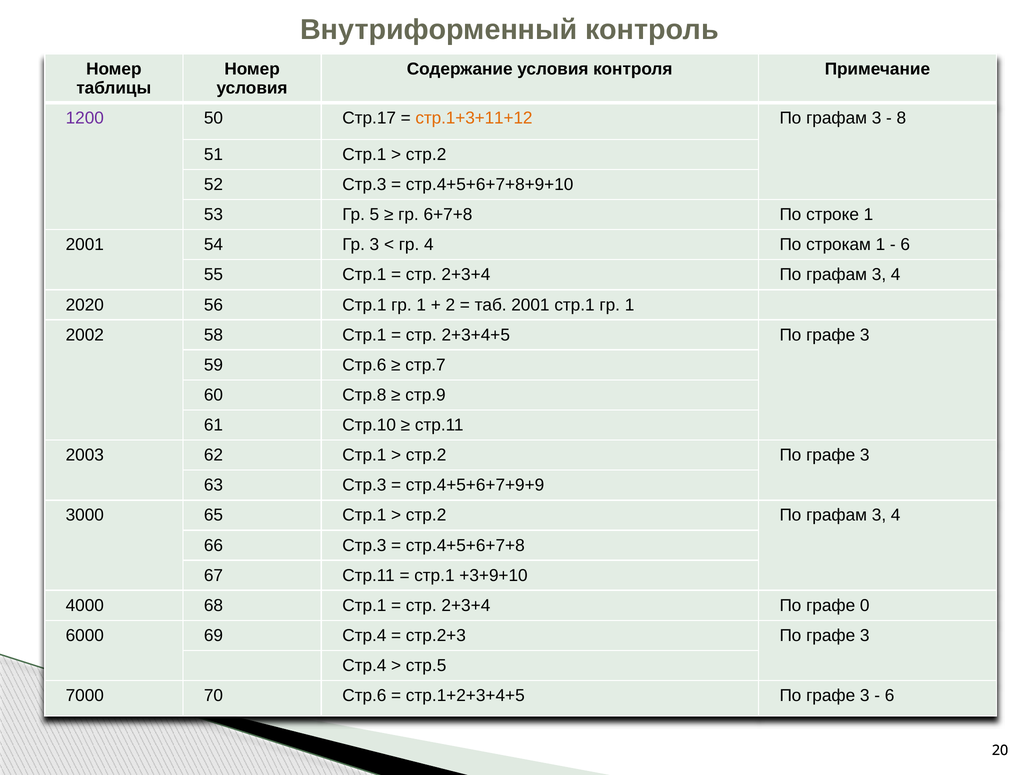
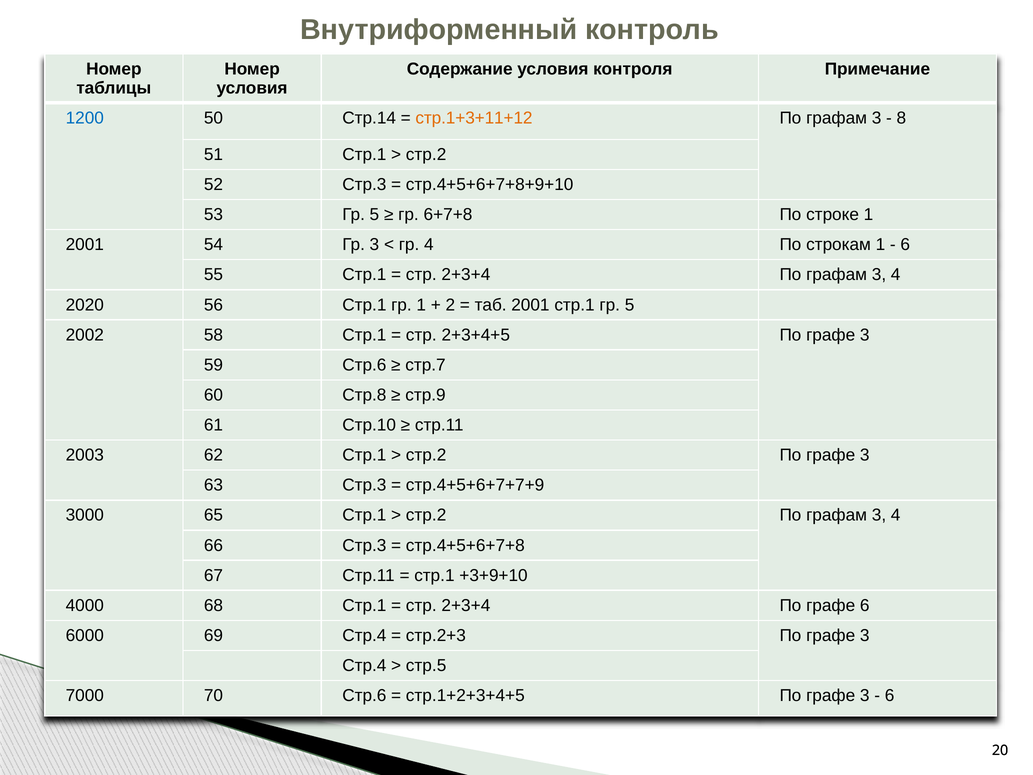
1200 colour: purple -> blue
Стр.17: Стр.17 -> Стр.14
2001 стр.1 гр 1: 1 -> 5
стр.4+5+6+7+9+9: стр.4+5+6+7+9+9 -> стр.4+5+6+7+7+9
графе 0: 0 -> 6
